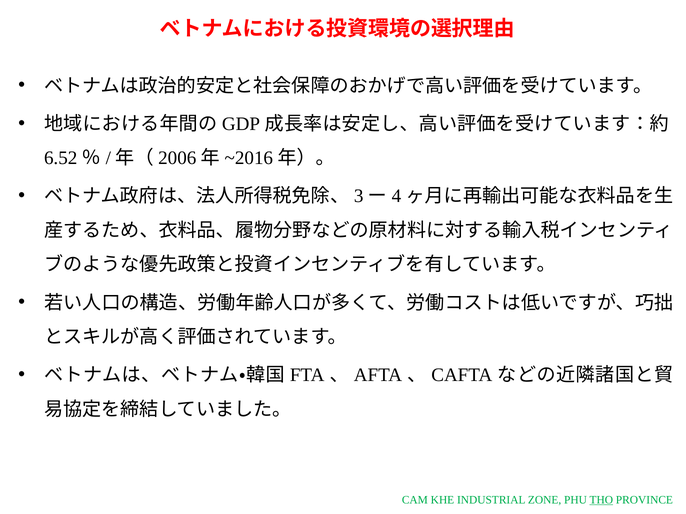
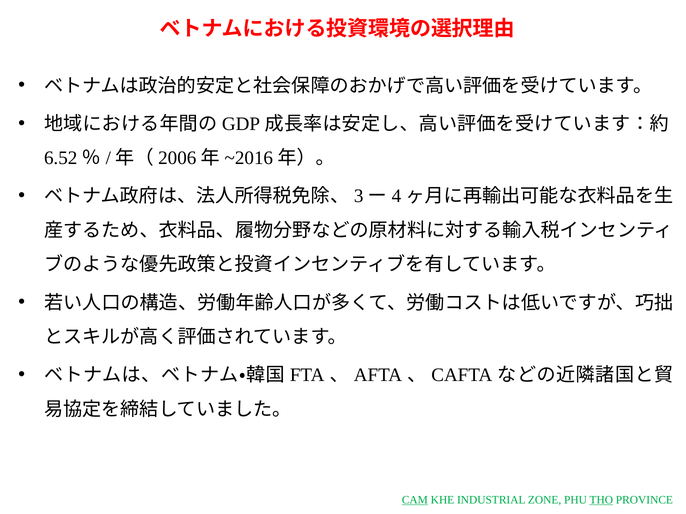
CAM underline: none -> present
